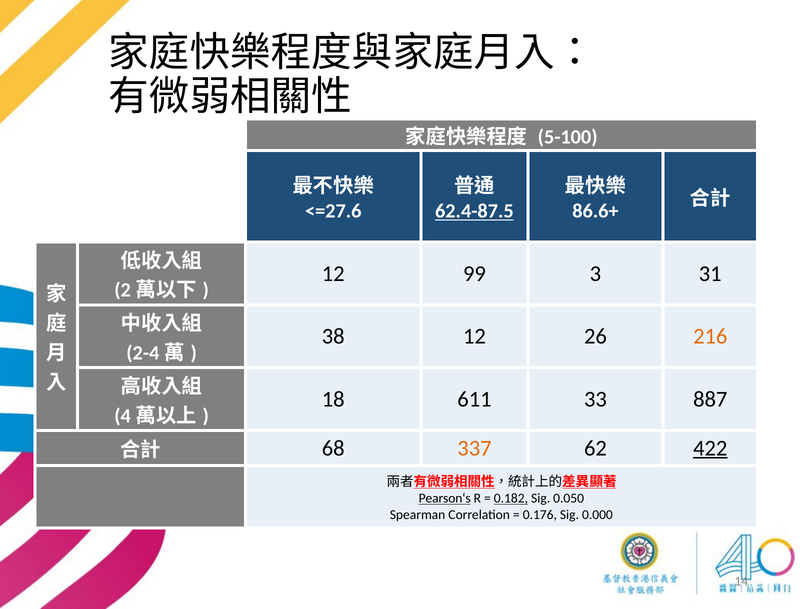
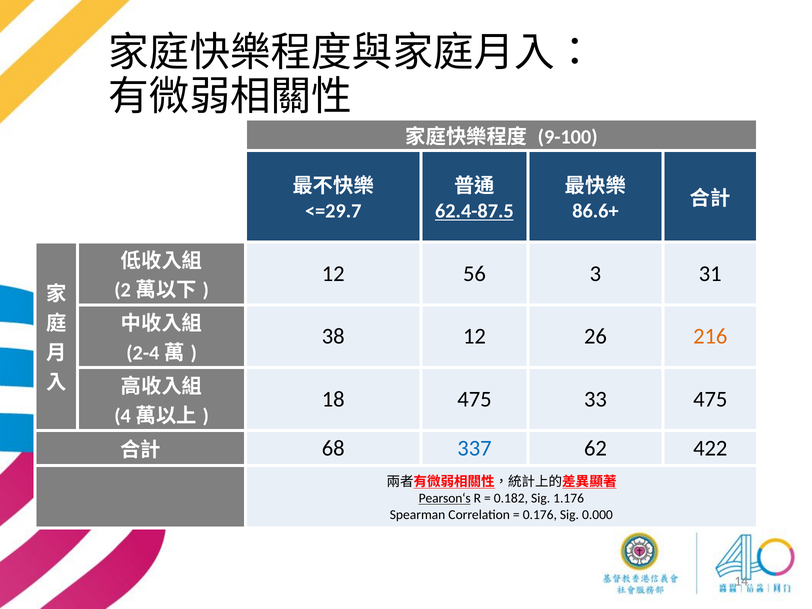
5-100: 5-100 -> 9-100
<=27.6: <=27.6 -> <=29.7
99: 99 -> 56
18 611: 611 -> 475
33 887: 887 -> 475
337 colour: orange -> blue
422 underline: present -> none
0.182 underline: present -> none
0.050: 0.050 -> 1.176
